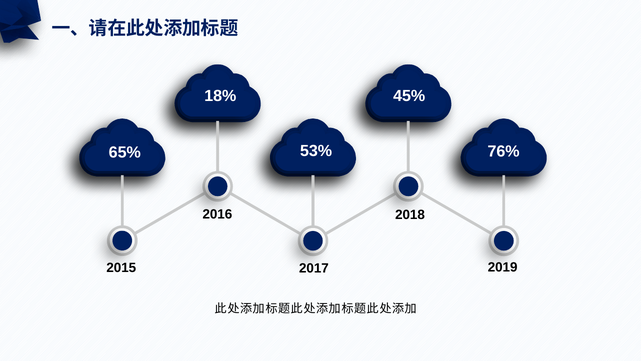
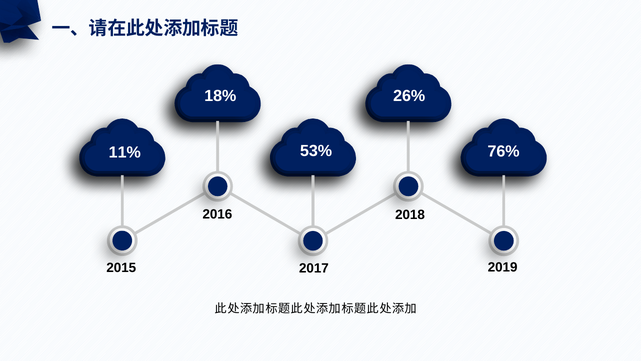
45%: 45% -> 26%
65%: 65% -> 11%
